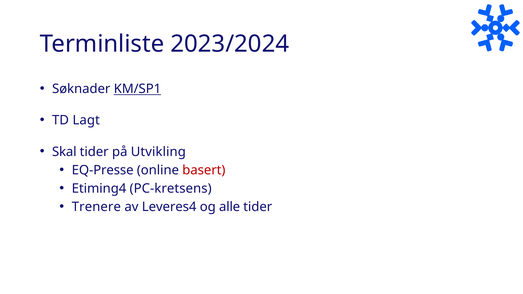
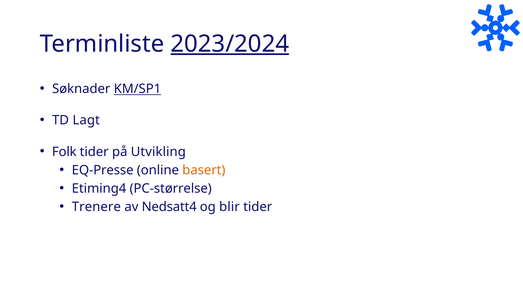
2023/2024 underline: none -> present
Skal: Skal -> Folk
basert colour: red -> orange
PC-kretsens: PC-kretsens -> PC-størrelse
Leveres4: Leveres4 -> Nedsatt4
alle: alle -> blir
